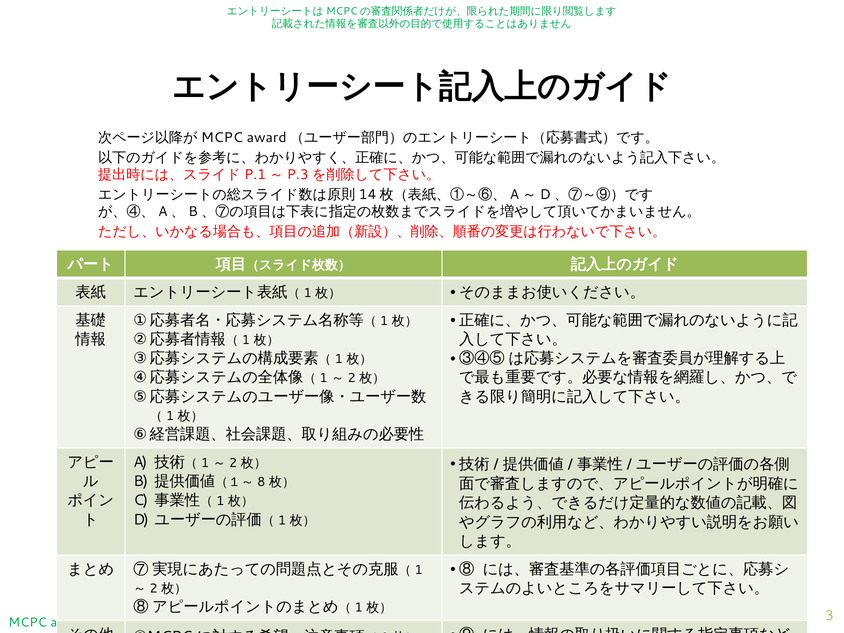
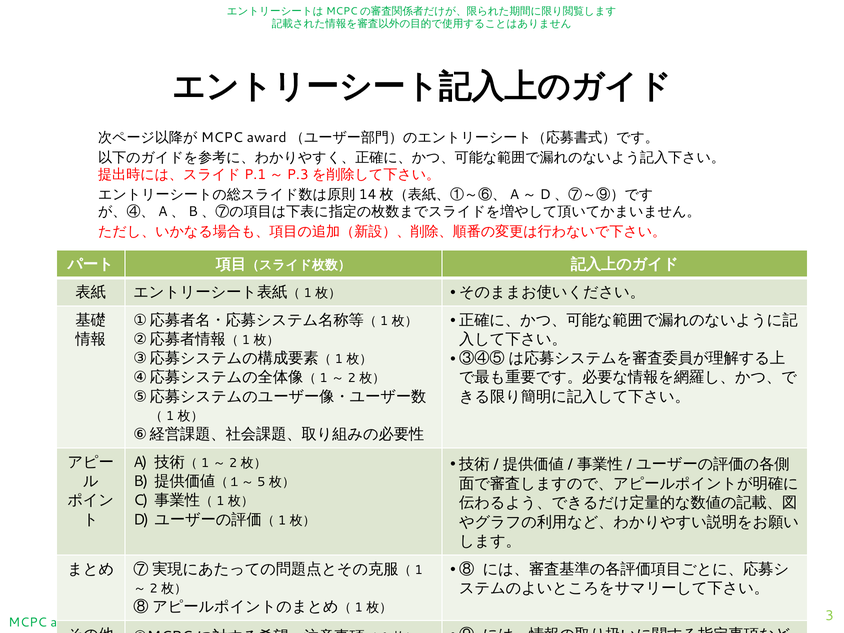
8: 8 -> 5
